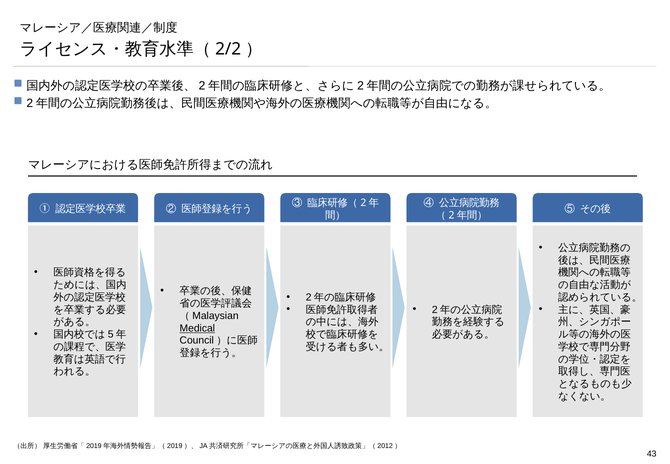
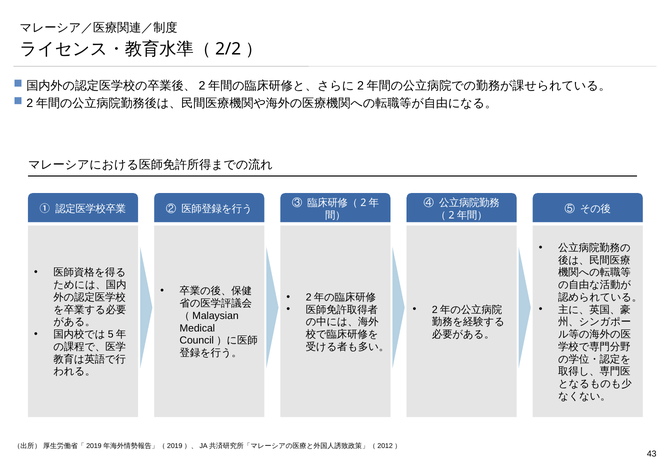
Medical underline: present -> none
